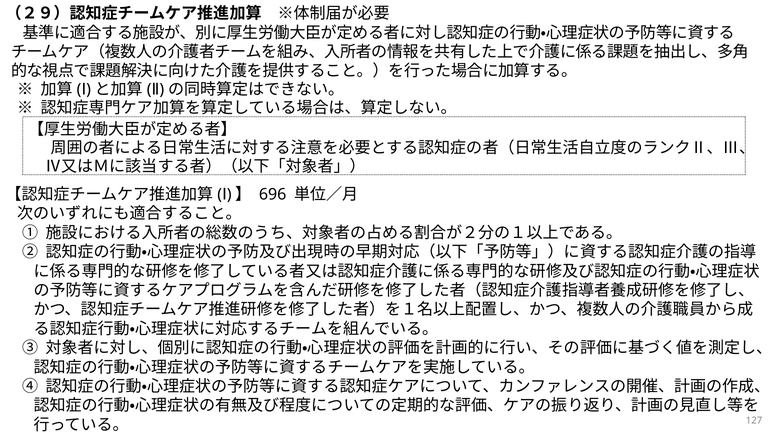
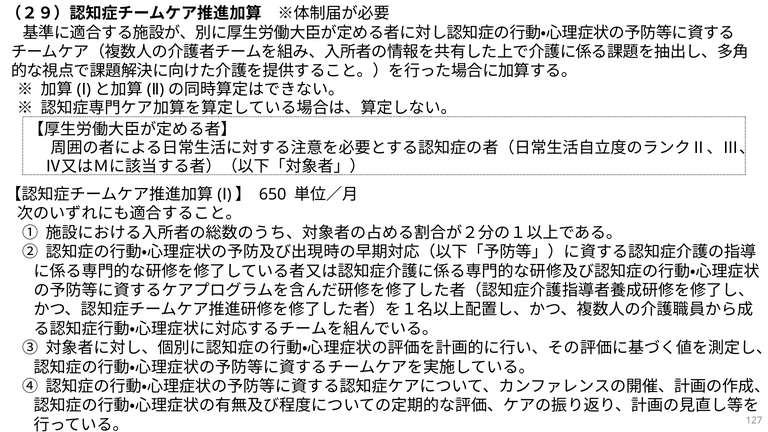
696: 696 -> 650
